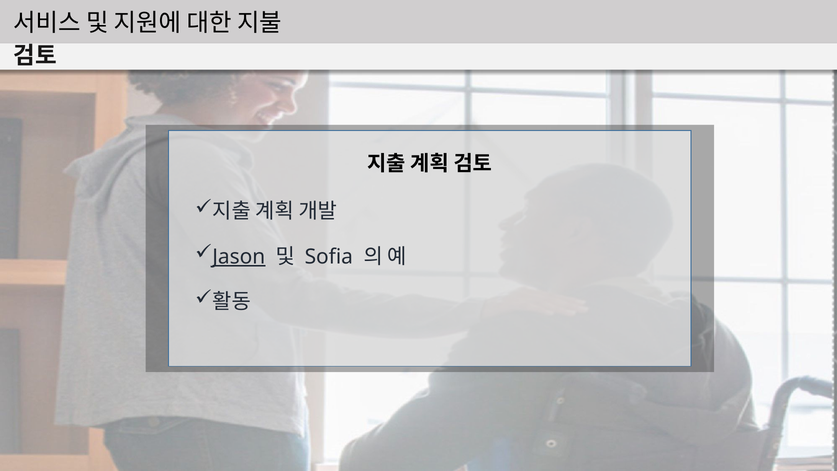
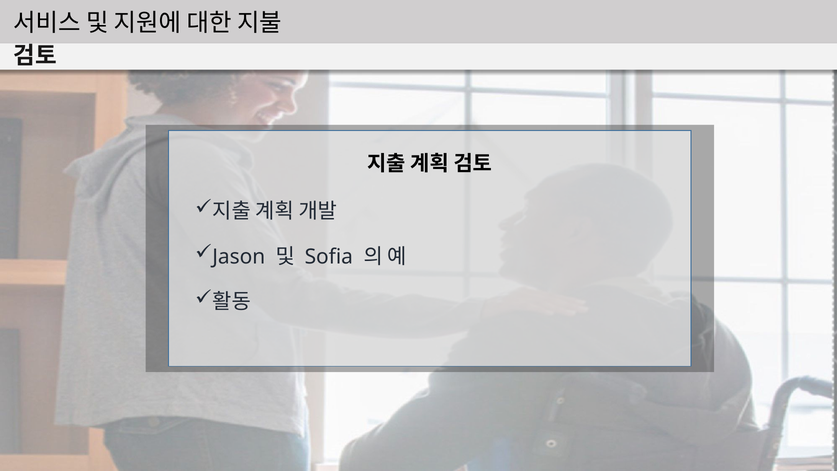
Jason underline: present -> none
